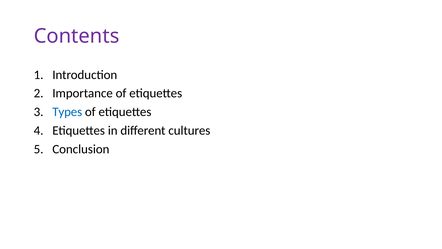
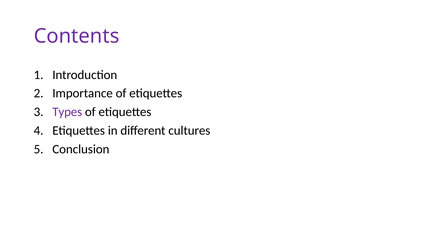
Types colour: blue -> purple
